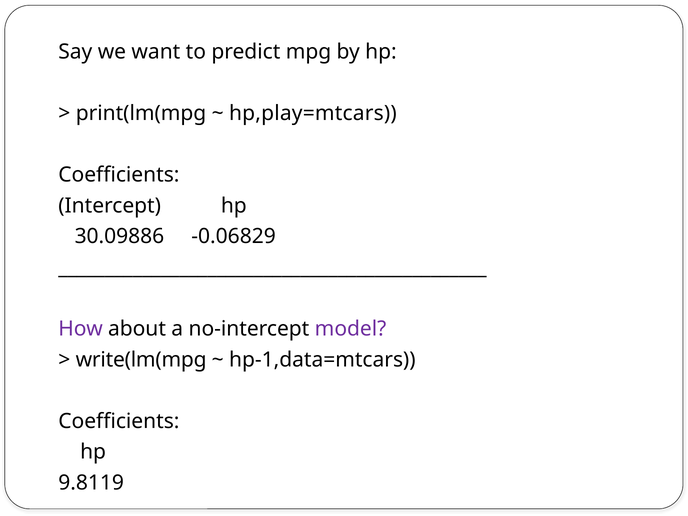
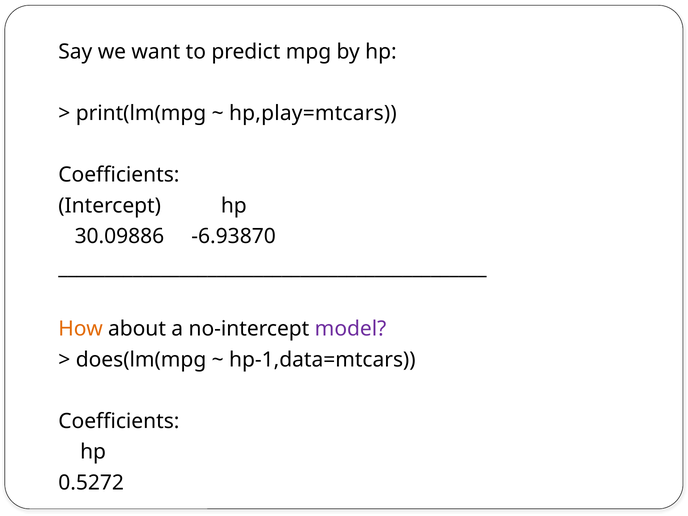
-0.06829: -0.06829 -> -6.93870
How colour: purple -> orange
write(lm(mpg: write(lm(mpg -> does(lm(mpg
9.8119: 9.8119 -> 0.5272
